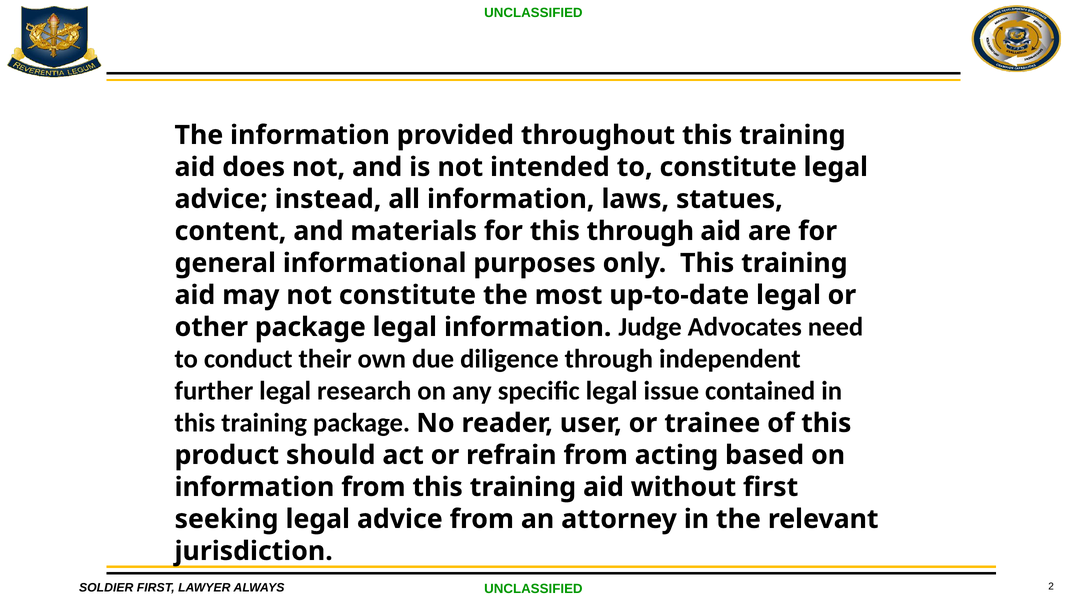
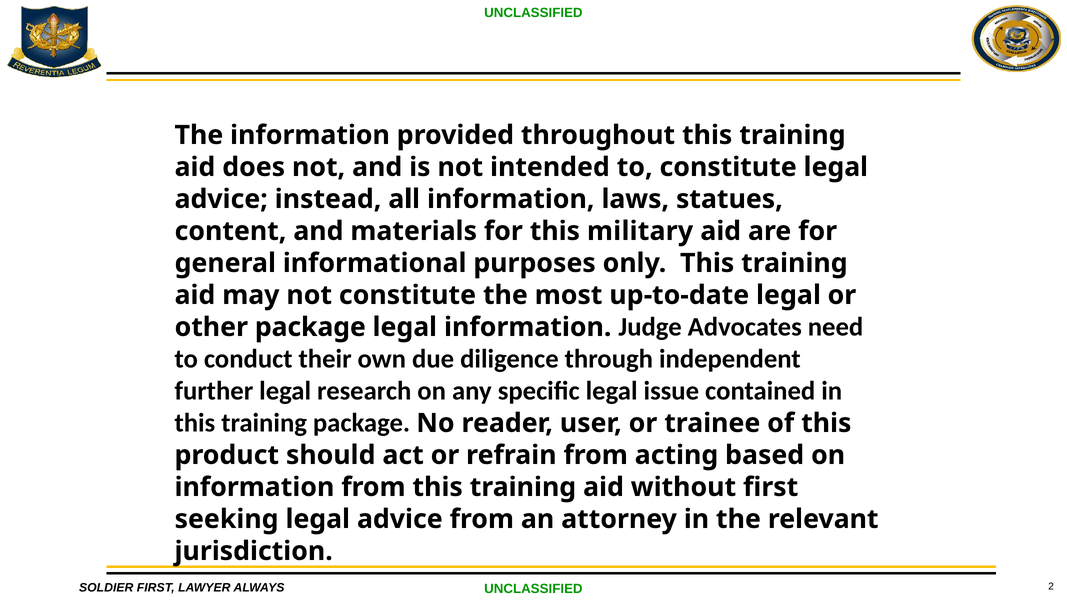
this through: through -> military
